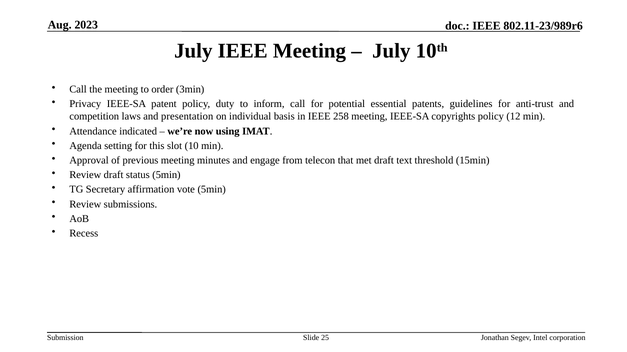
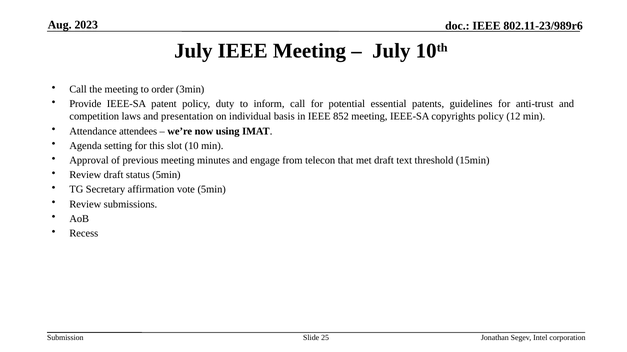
Privacy: Privacy -> Provide
258: 258 -> 852
indicated: indicated -> attendees
